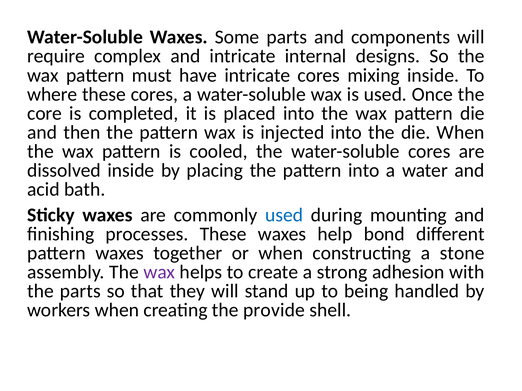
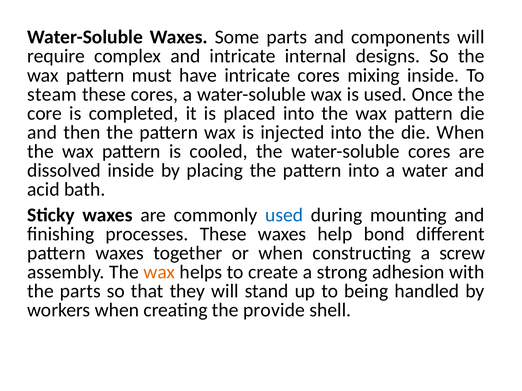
where: where -> steam
stone: stone -> screw
wax at (159, 272) colour: purple -> orange
